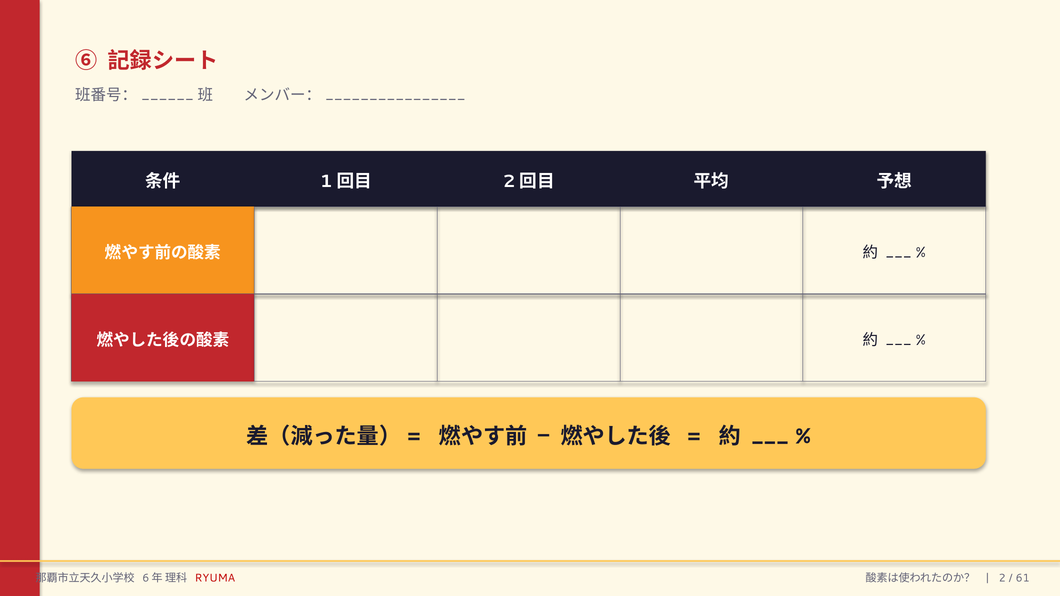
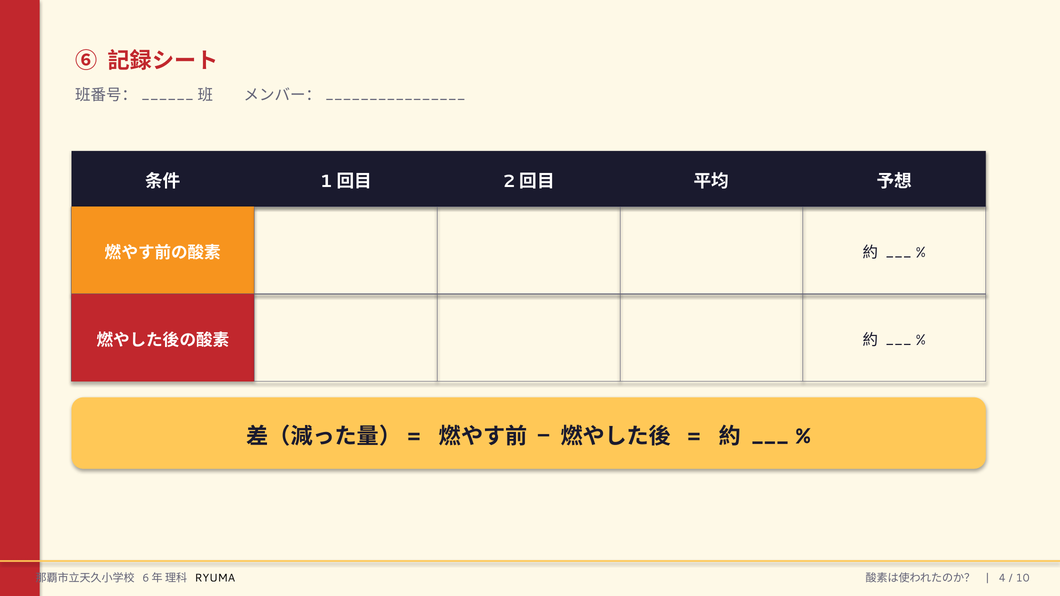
RYUMA colour: red -> black
2: 2 -> 4
61: 61 -> 10
